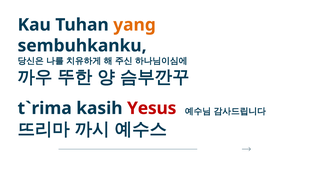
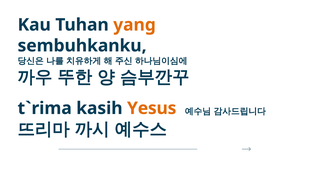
Yesus colour: red -> orange
